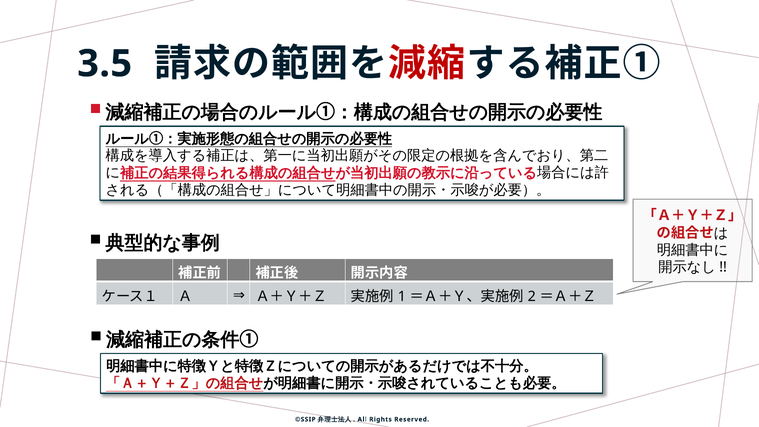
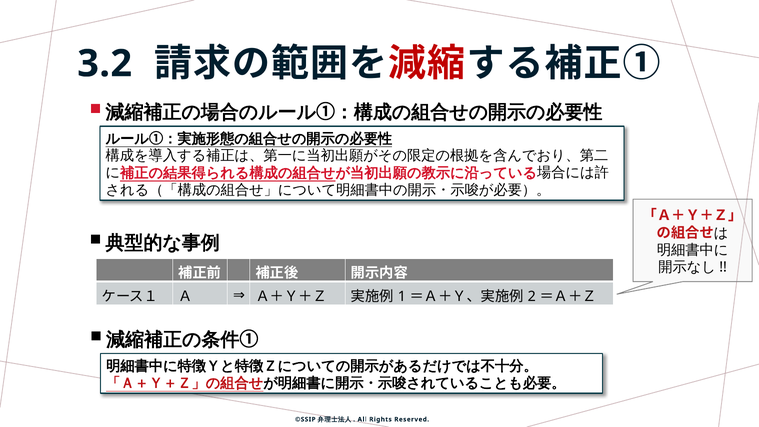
3.5: 3.5 -> 3.2
